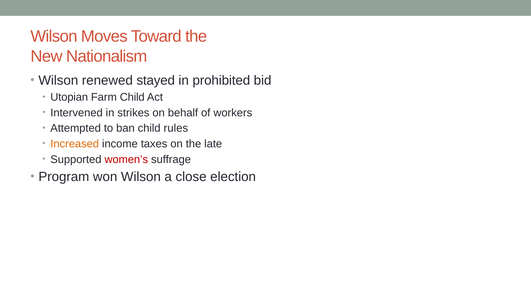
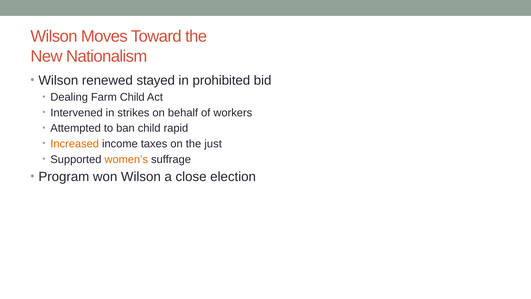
Utopian: Utopian -> Dealing
rules: rules -> rapid
late: late -> just
women’s colour: red -> orange
